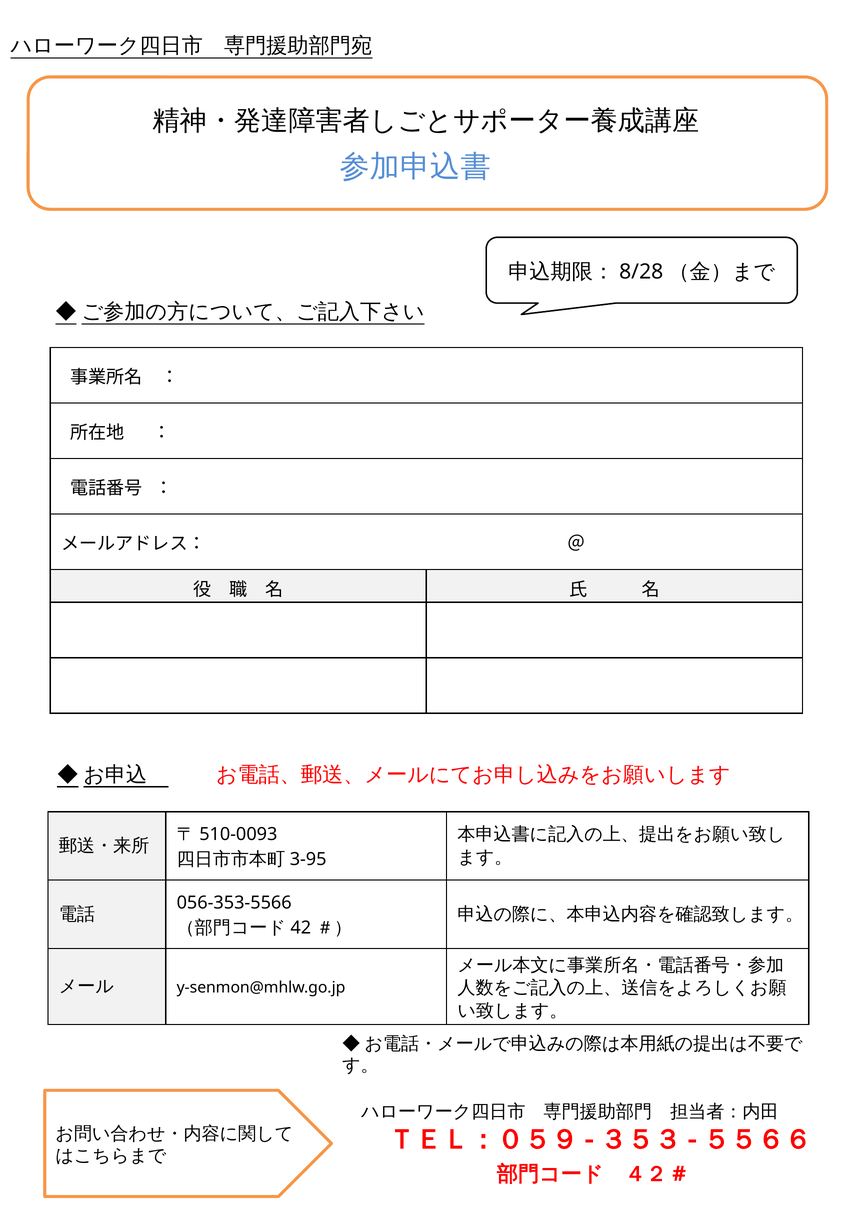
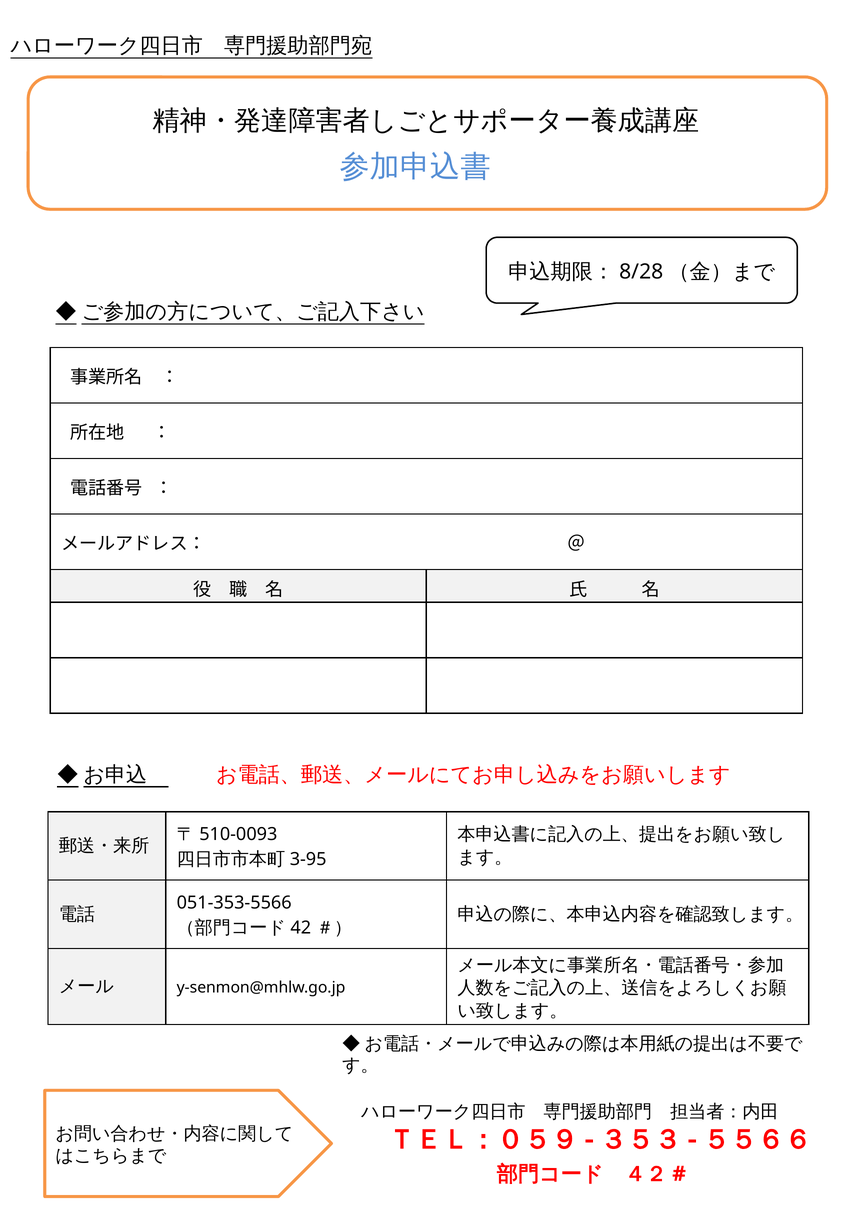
056-353-5566: 056-353-5566 -> 051-353-5566
